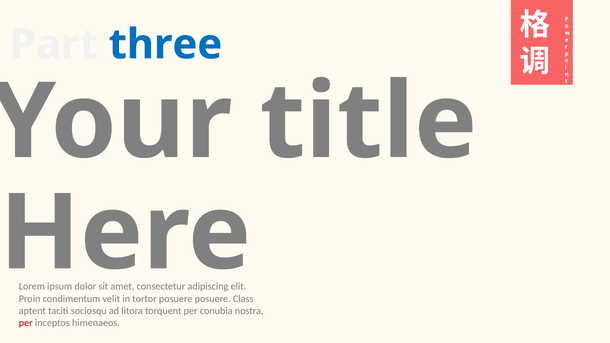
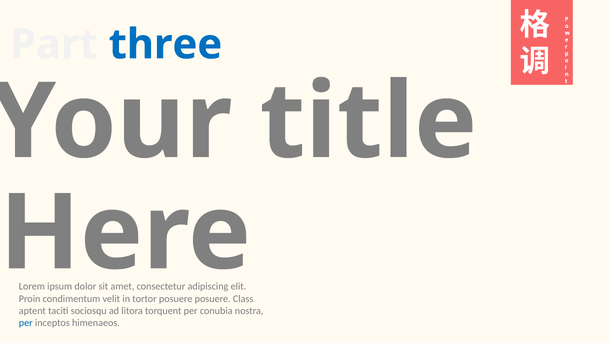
per at (26, 323) colour: red -> blue
